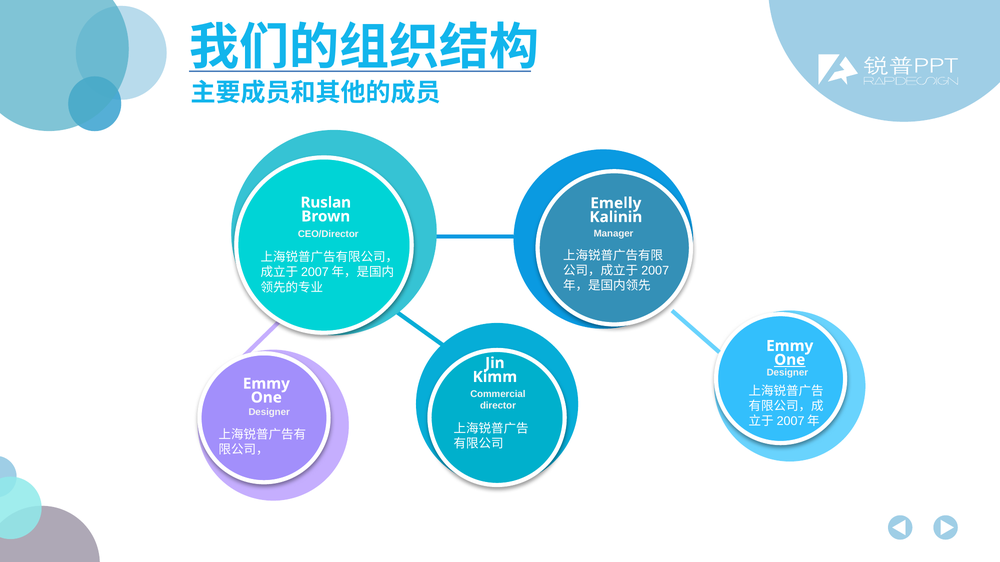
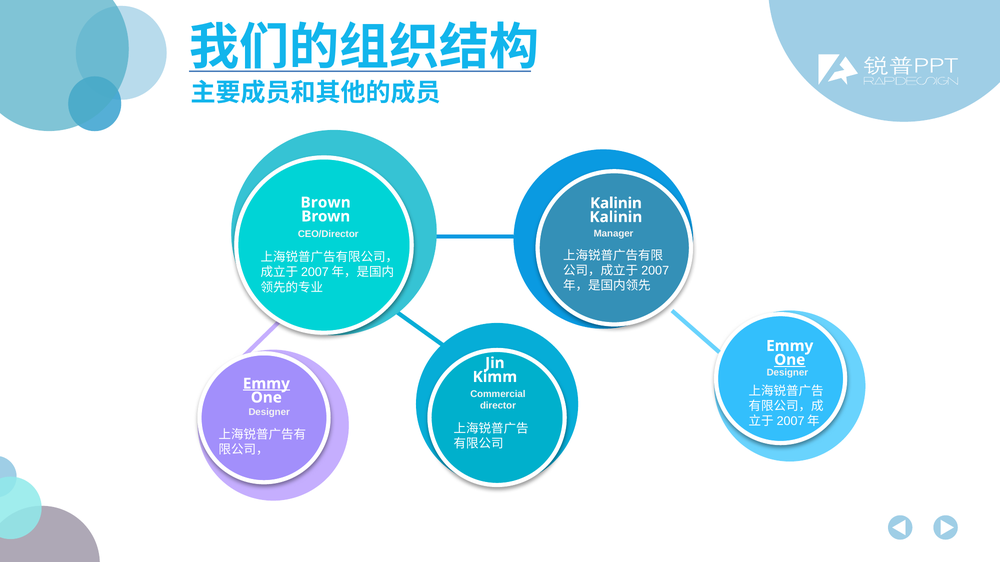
Ruslan at (326, 203): Ruslan -> Brown
Emelly at (616, 203): Emelly -> Kalinin
Emmy at (266, 384) underline: none -> present
